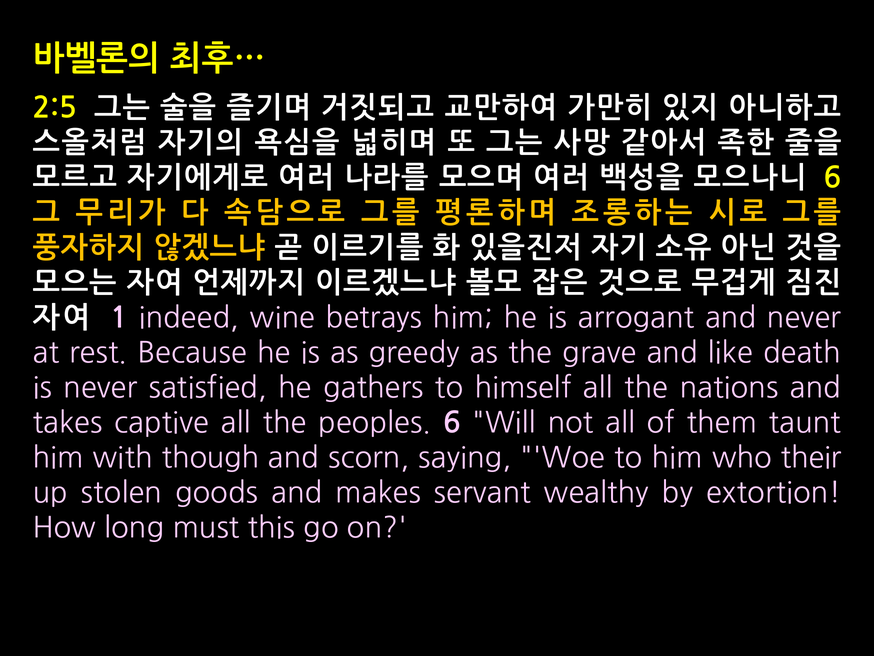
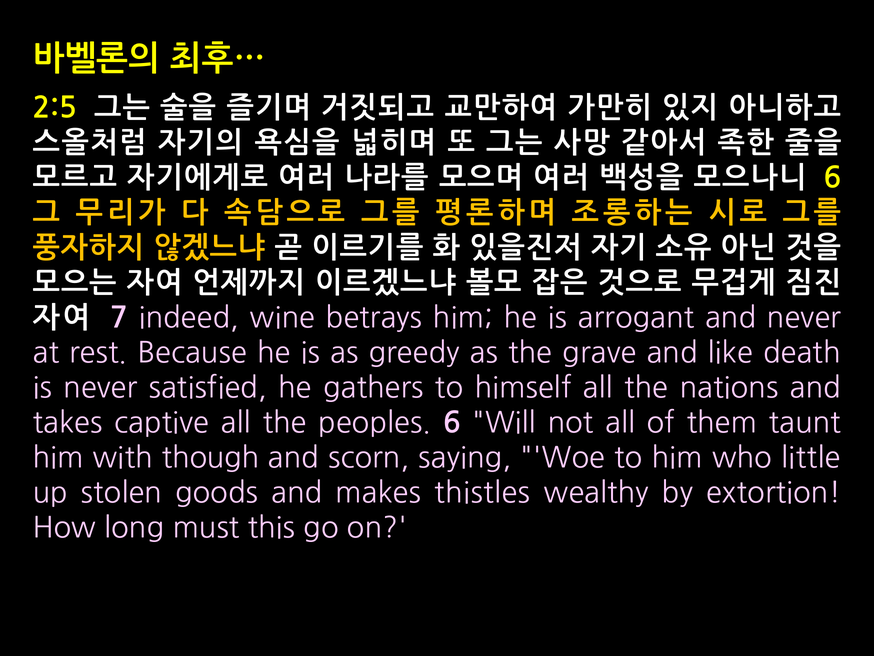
1: 1 -> 7
their: their -> little
servant: servant -> thistles
